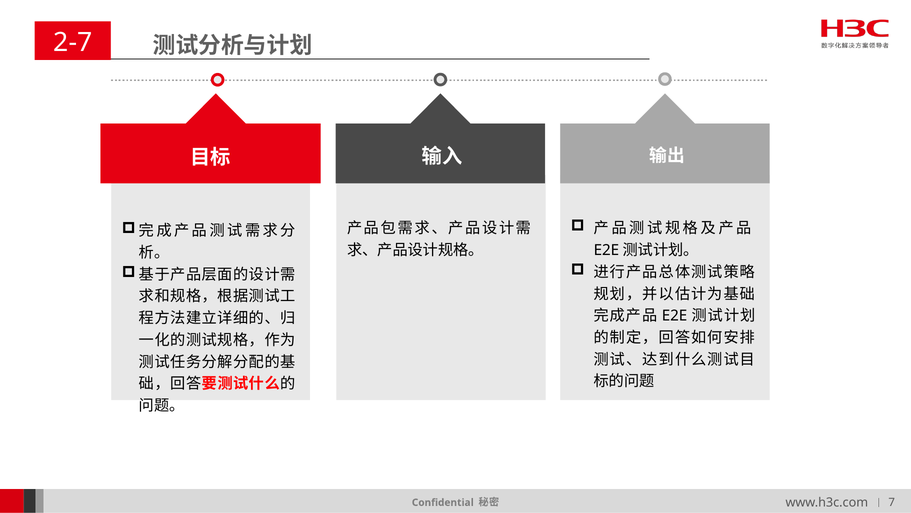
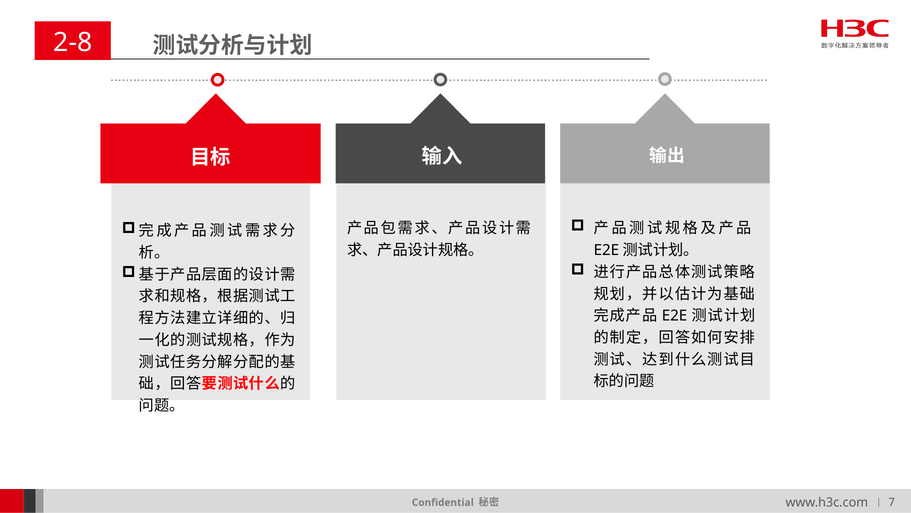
2-7: 2-7 -> 2-8
